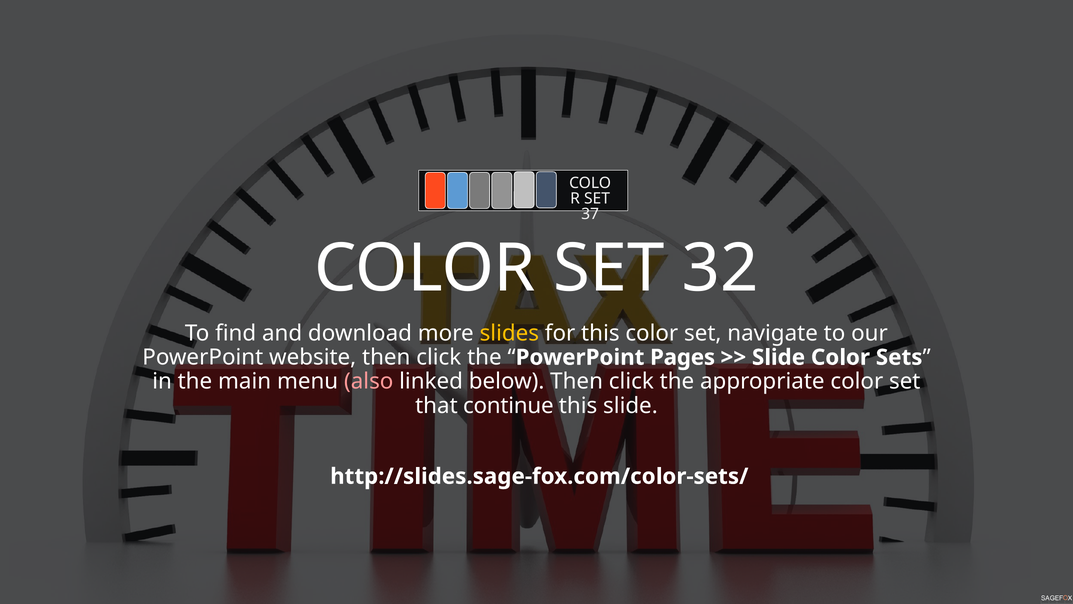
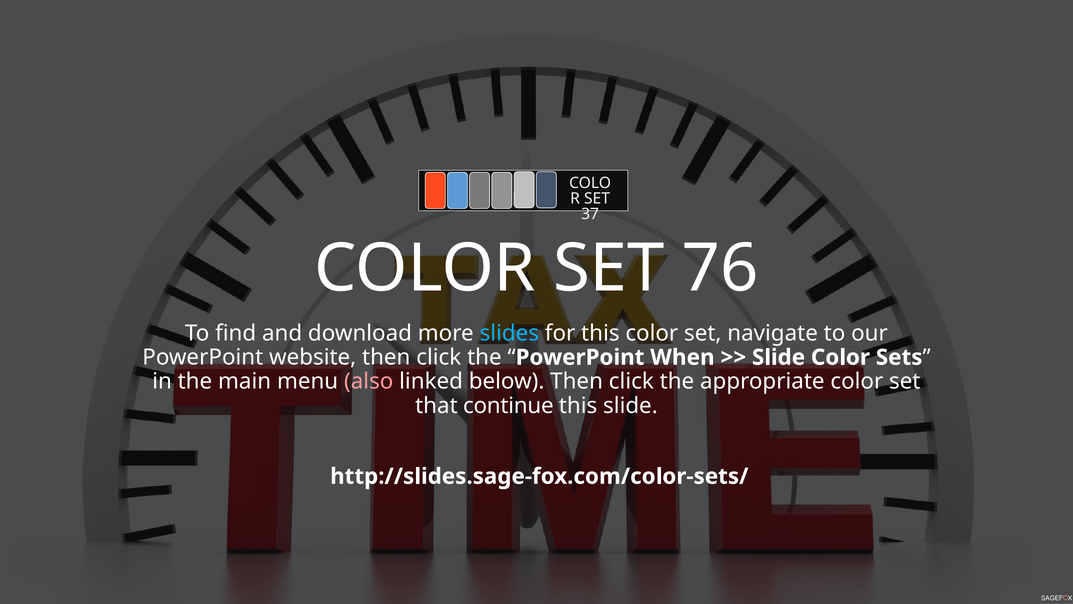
32: 32 -> 76
slides colour: yellow -> light blue
Pages: Pages -> When
